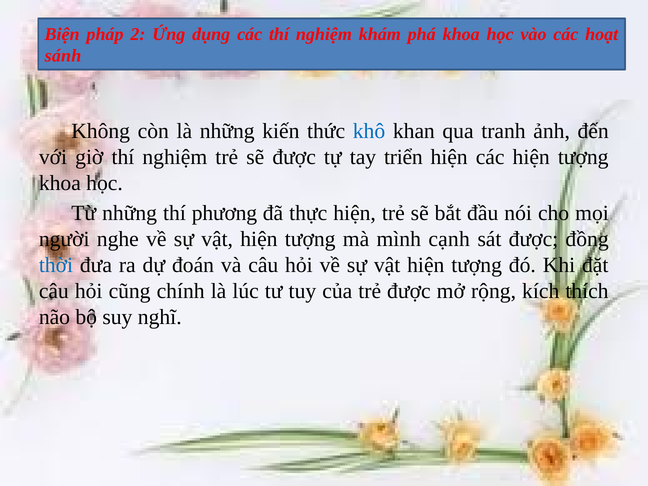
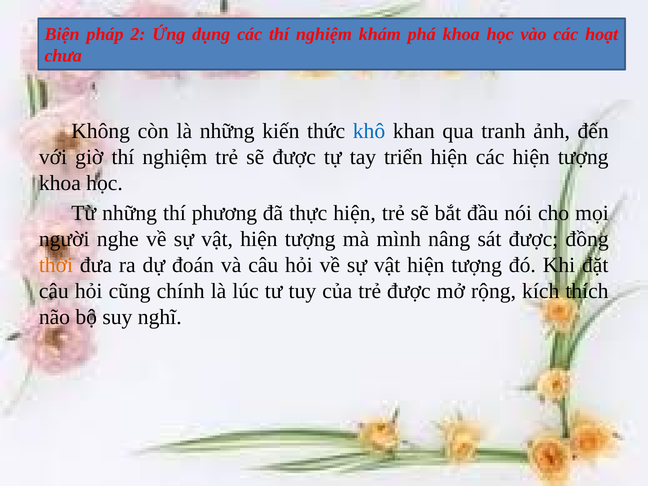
sánh: sánh -> chưa
cạnh: cạnh -> nâng
thời colour: blue -> orange
